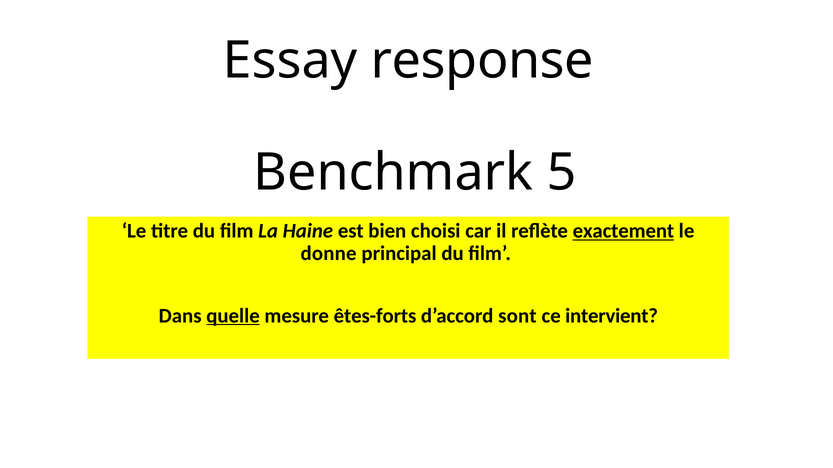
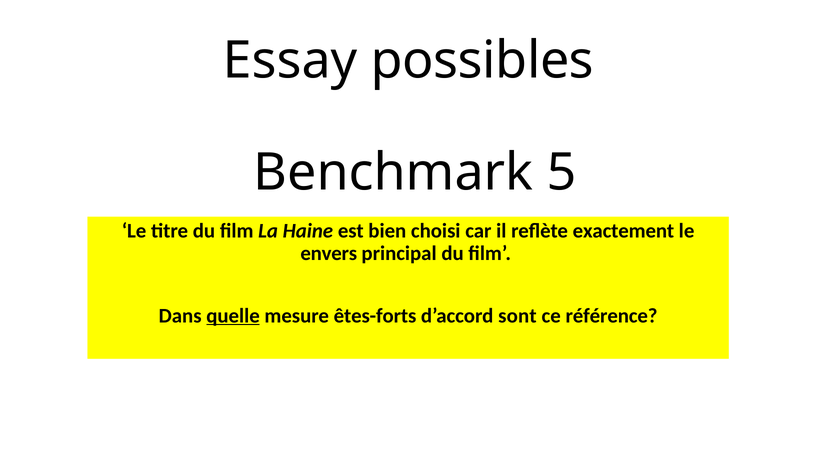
response: response -> possibles
exactement underline: present -> none
donne: donne -> envers
intervient: intervient -> référence
